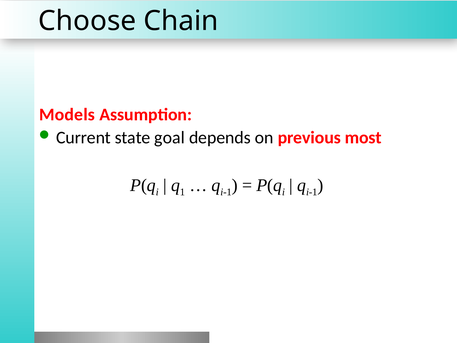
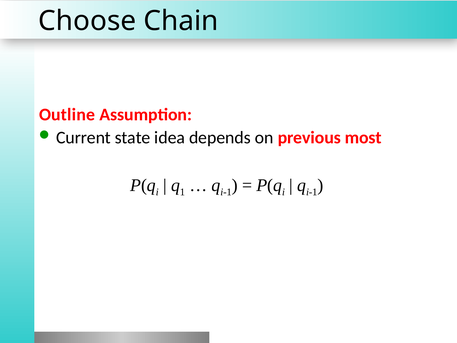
Models: Models -> Outline
goal: goal -> idea
